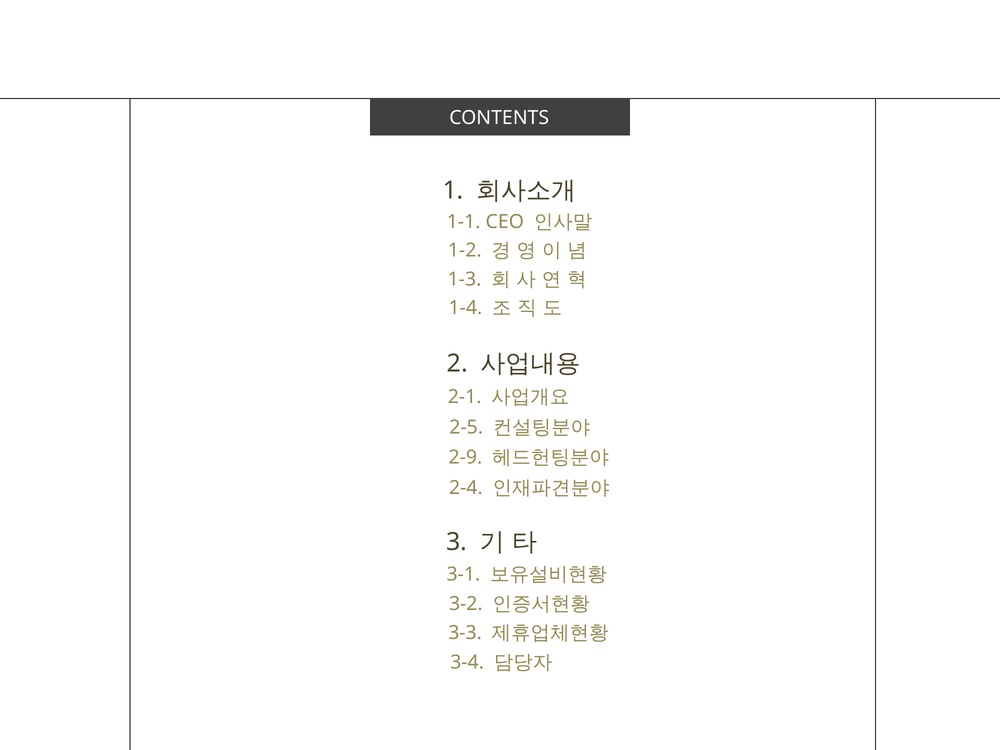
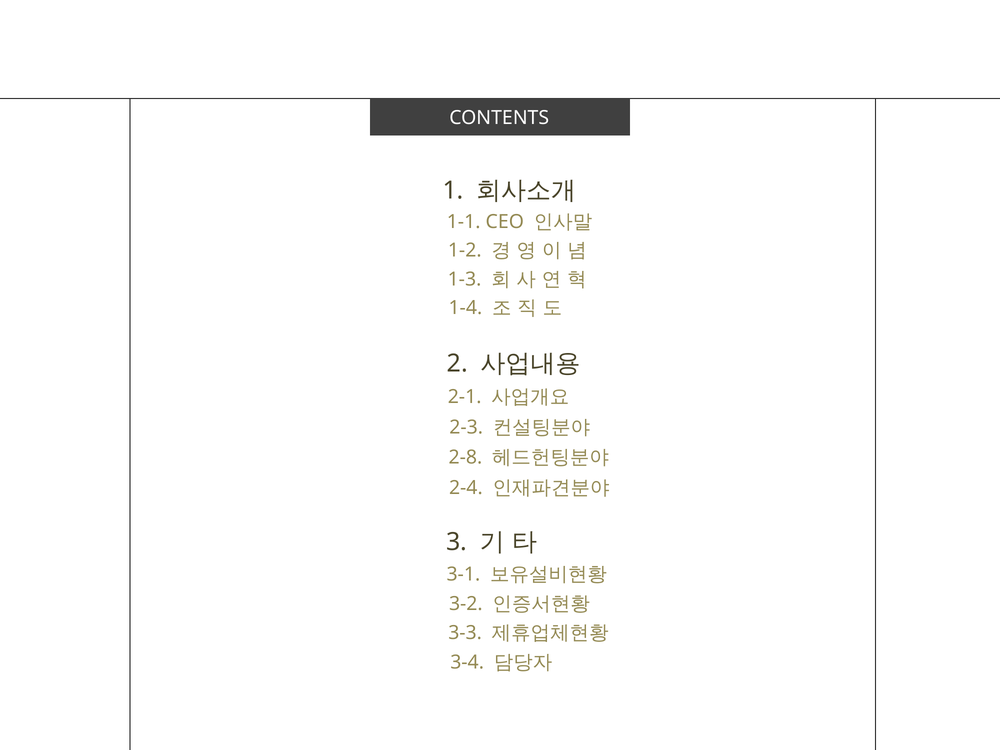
2-5: 2-5 -> 2-3
2-9: 2-9 -> 2-8
